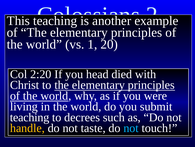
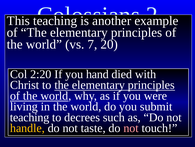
1: 1 -> 7
head: head -> hand
not at (131, 127) colour: light blue -> pink
